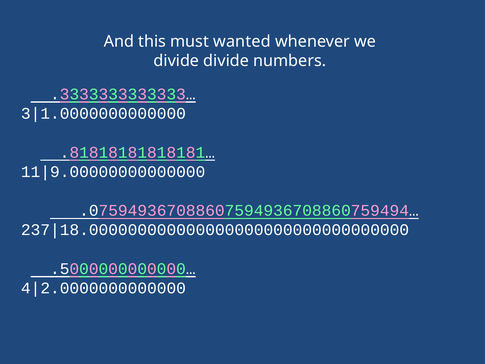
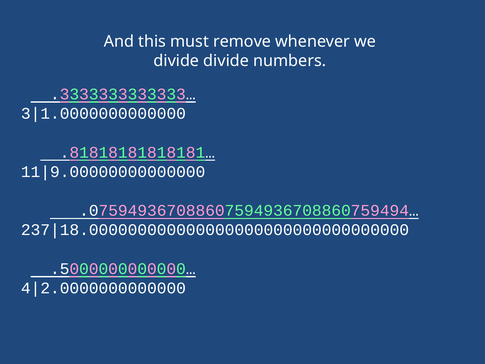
wanted: wanted -> remove
